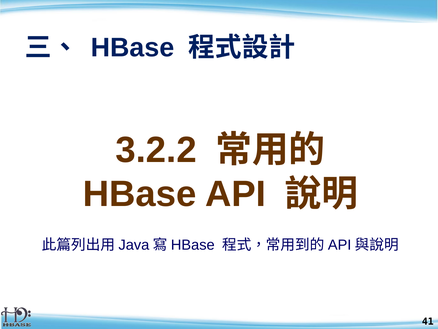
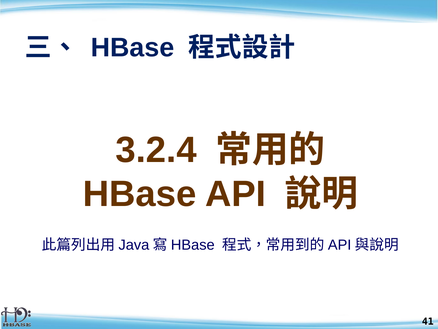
3.2.2: 3.2.2 -> 3.2.4
